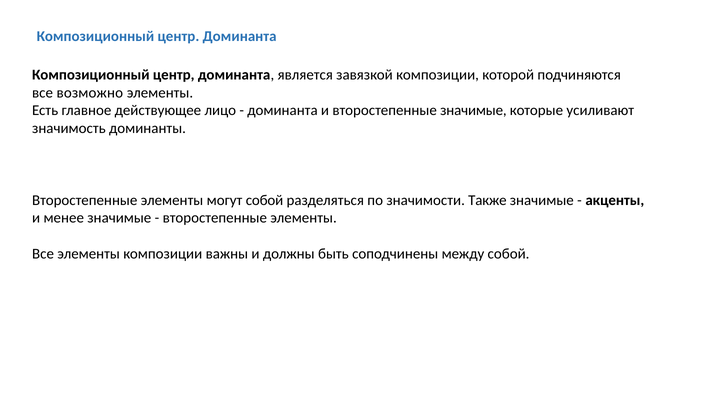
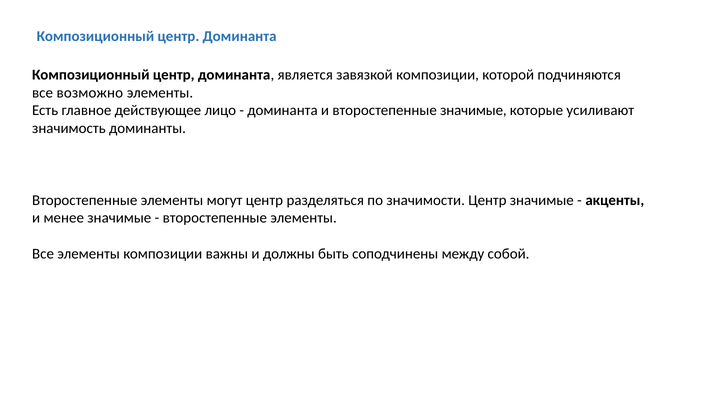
могут собой: собой -> центр
значимости Также: Также -> Центр
